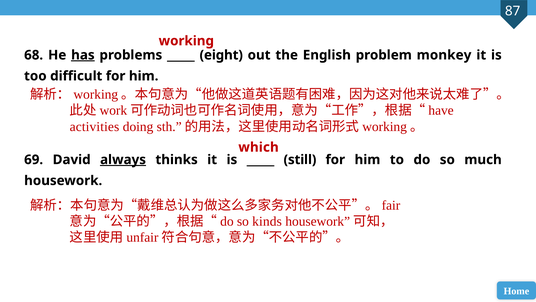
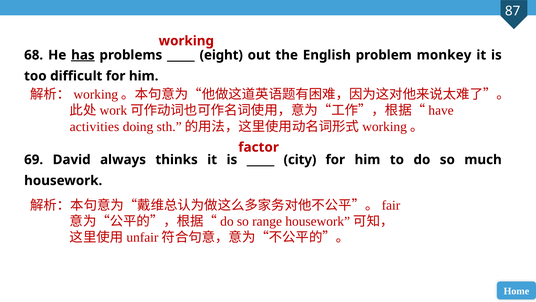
which: which -> factor
always underline: present -> none
still: still -> city
kinds: kinds -> range
